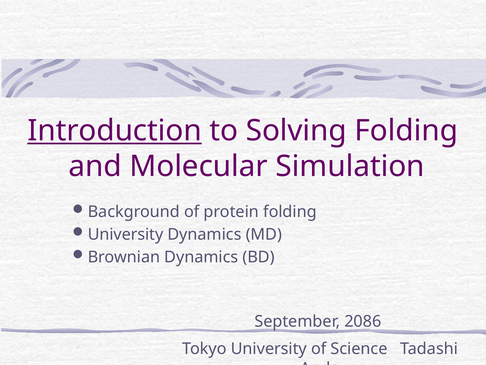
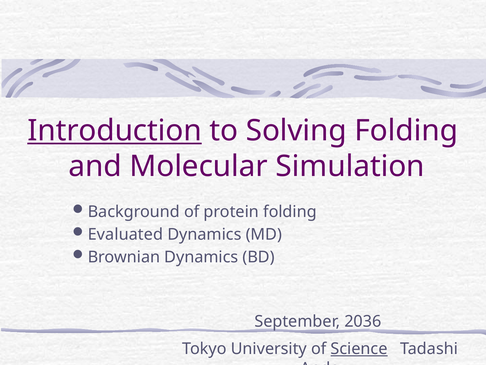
University at (126, 234): University -> Evaluated
2086: 2086 -> 2036
Science underline: none -> present
